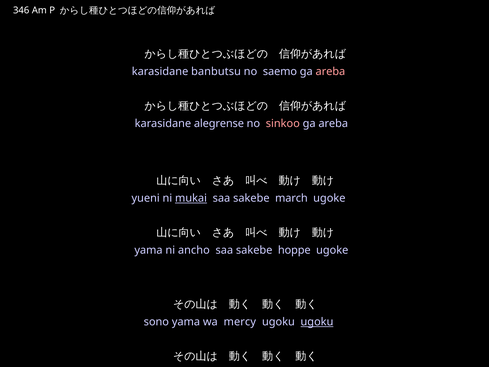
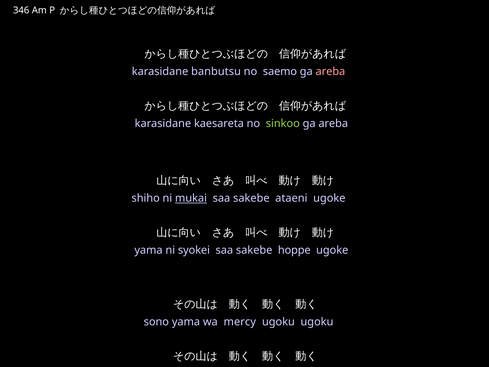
alegrense: alegrense -> kaesareta
sinkoo colour: pink -> light green
yueni: yueni -> shiho
march: march -> ataeni
ancho: ancho -> syokei
ugoku at (317, 322) underline: present -> none
